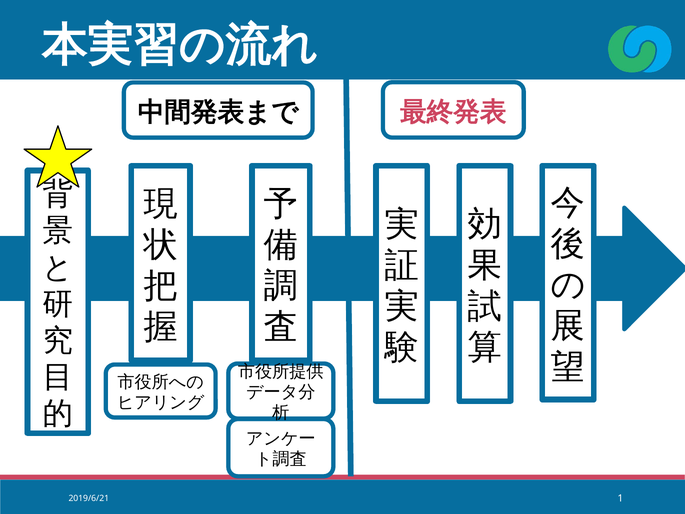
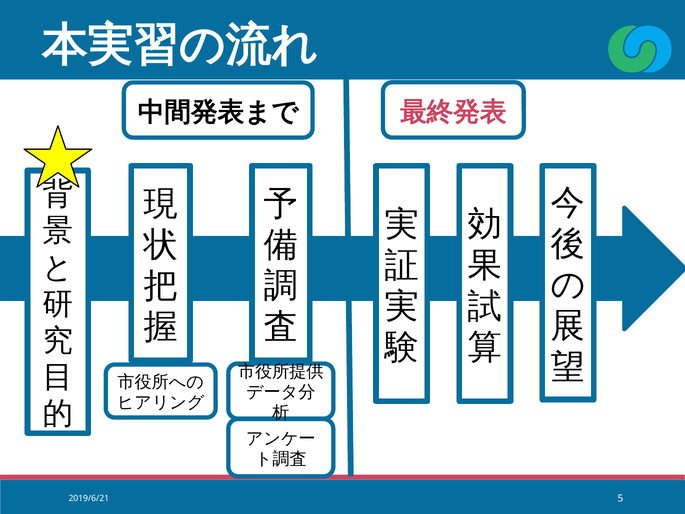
1: 1 -> 5
